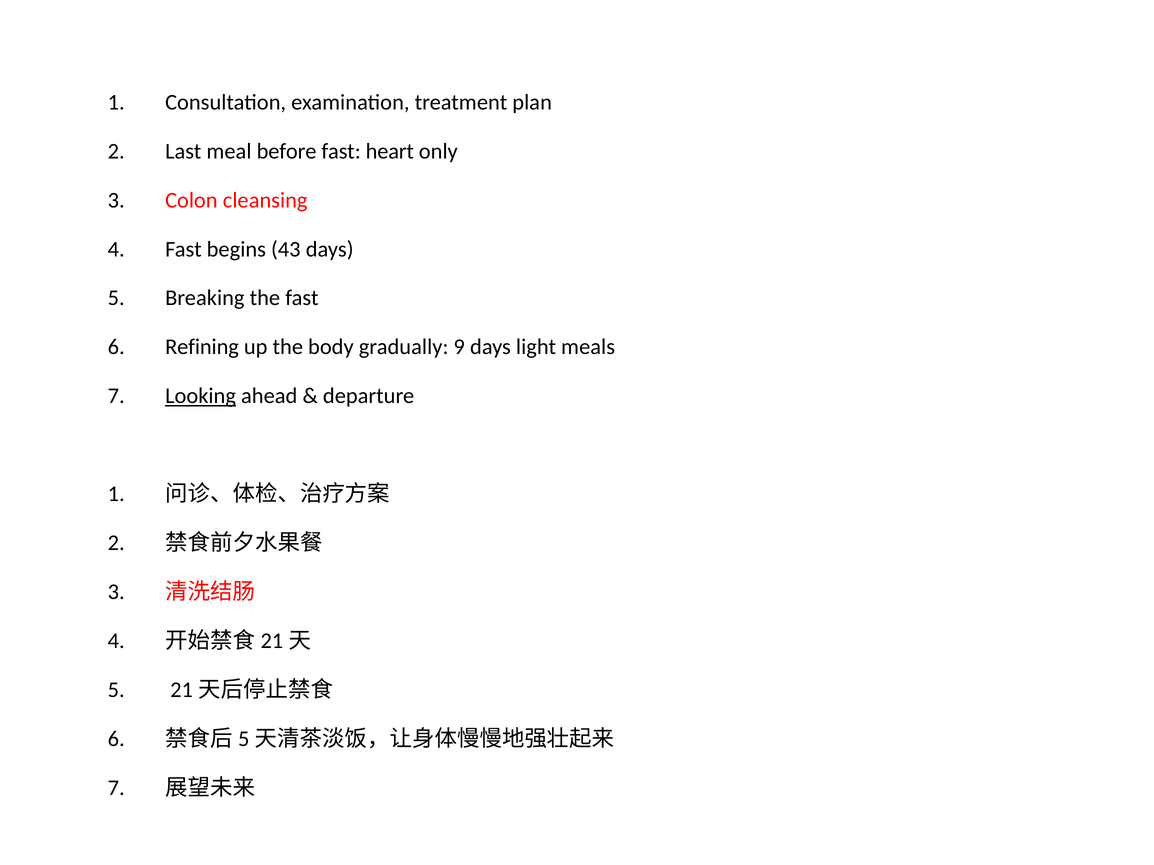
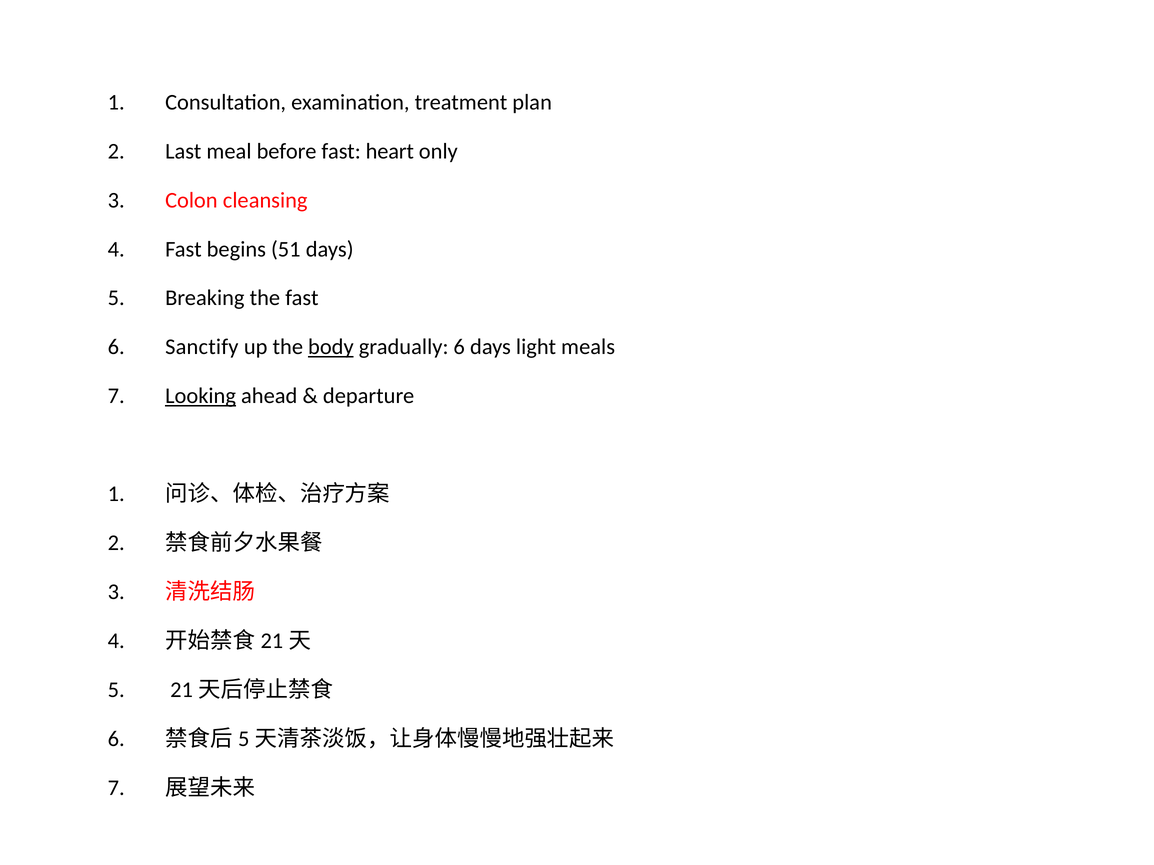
43: 43 -> 51
Refining: Refining -> Sanctify
body underline: none -> present
gradually 9: 9 -> 6
